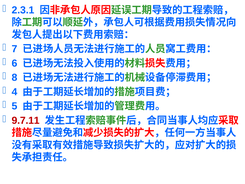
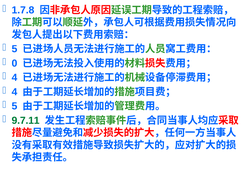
2.3.1: 2.3.1 -> 1.7.8
7 at (14, 49): 7 -> 5
6: 6 -> 0
8 at (14, 77): 8 -> 4
9.7.11 colour: red -> green
